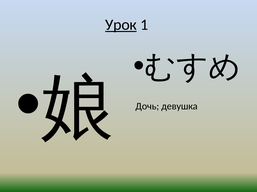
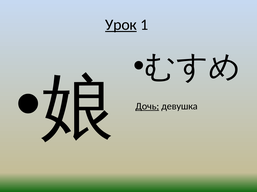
Дочь underline: none -> present
